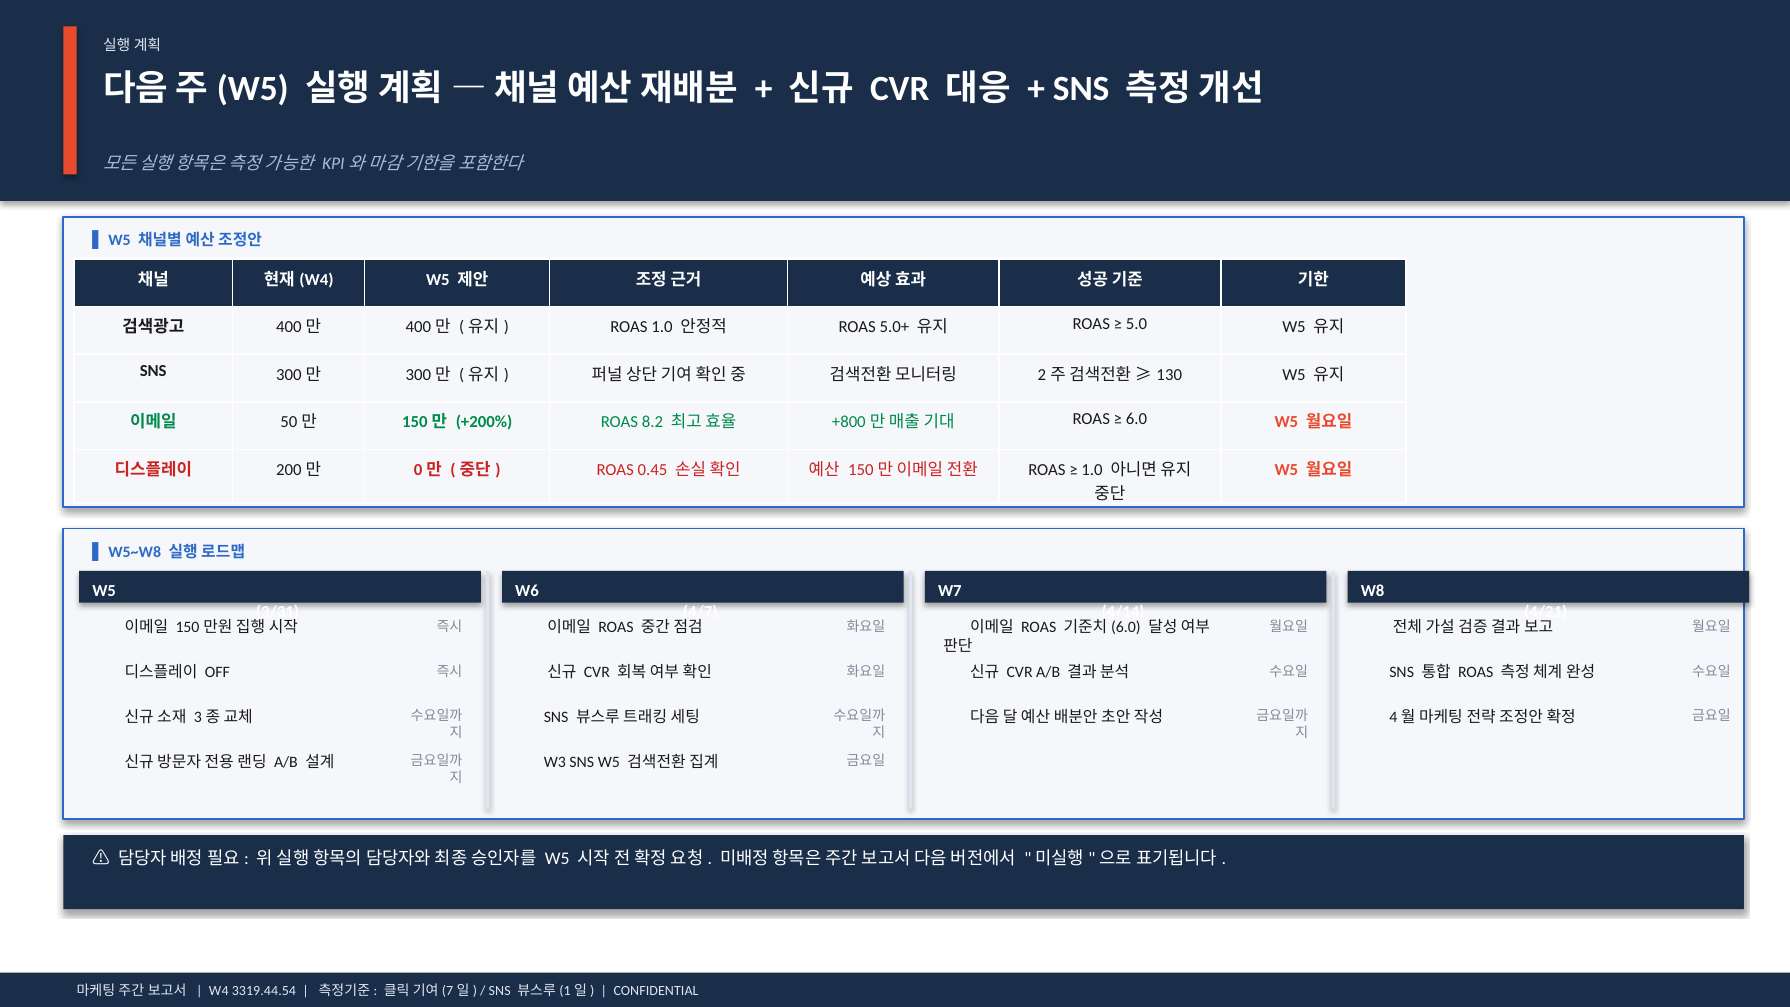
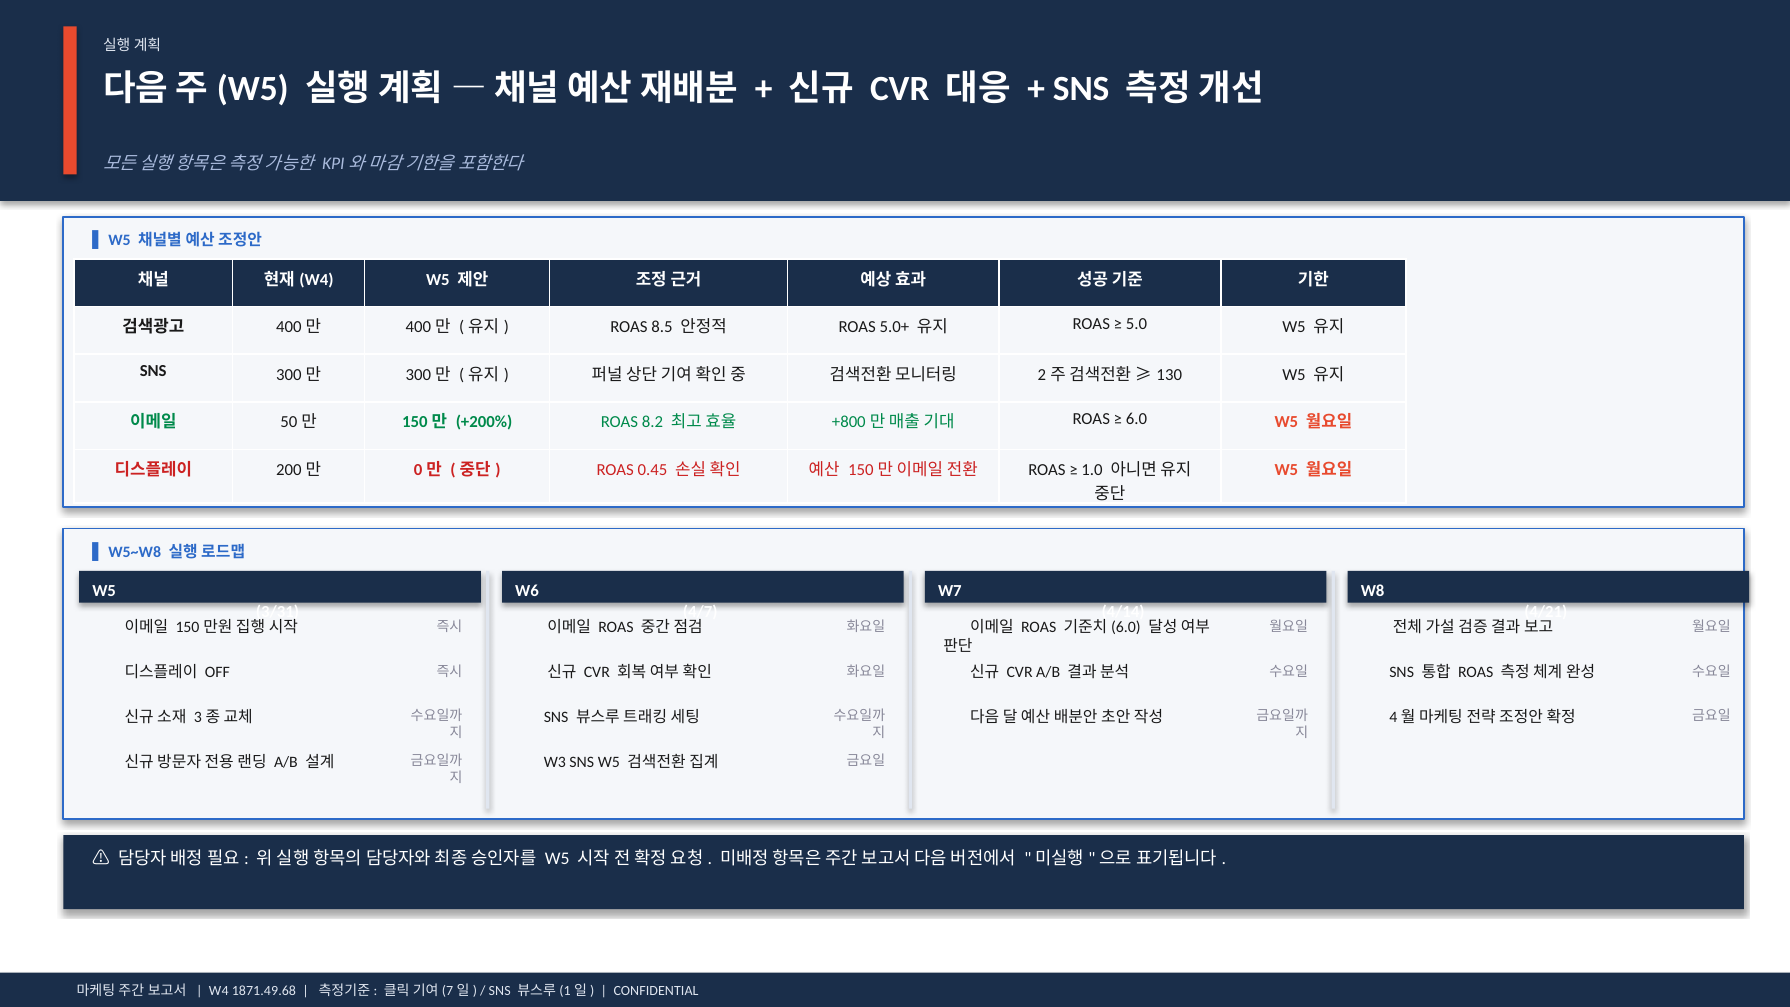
ROAS 1.0: 1.0 -> 8.5
3319.44.54: 3319.44.54 -> 1871.49.68
